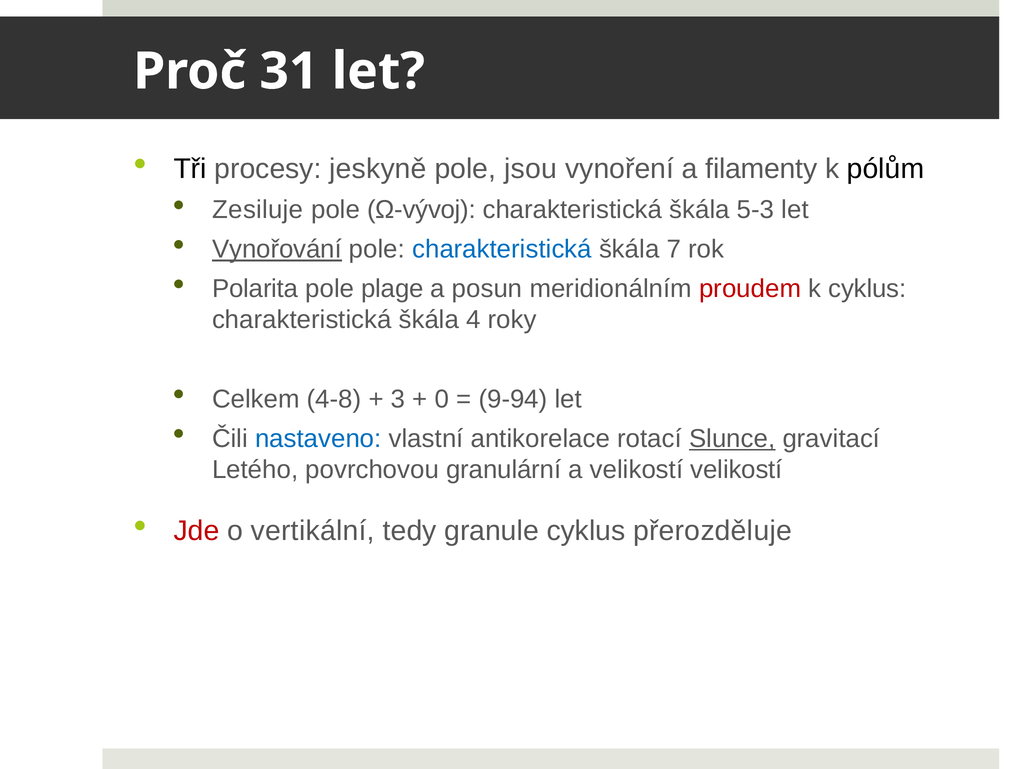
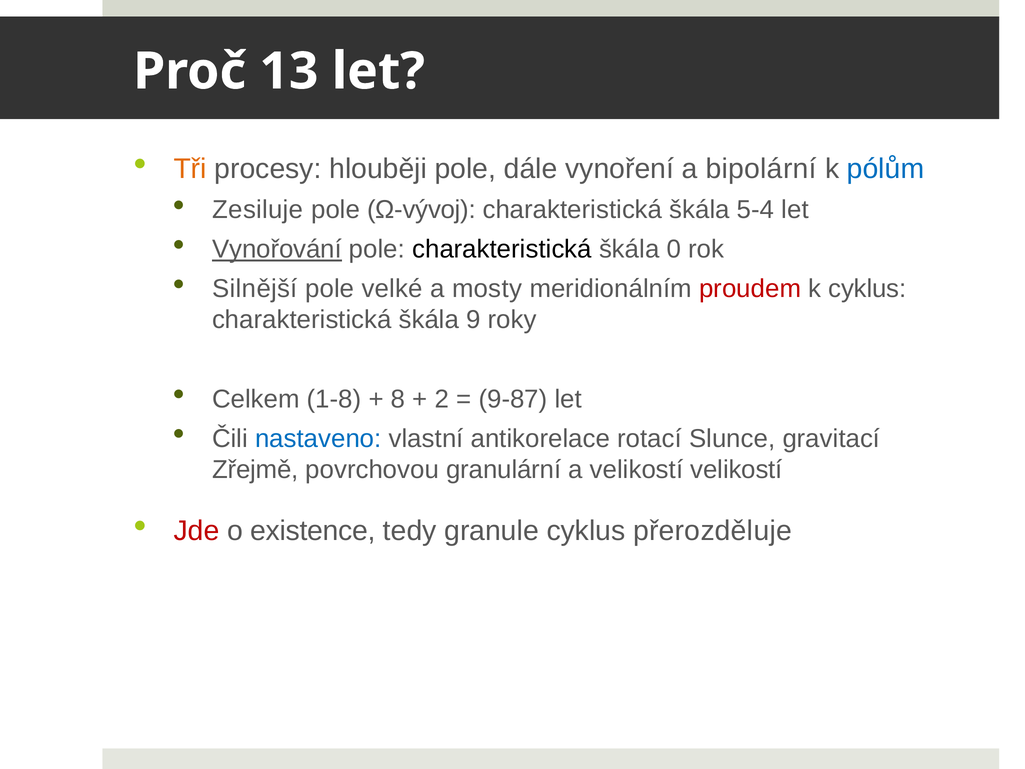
31: 31 -> 13
Tři colour: black -> orange
jeskyně: jeskyně -> hlouběji
jsou: jsou -> dále
filamenty: filamenty -> bipolární
pólům colour: black -> blue
5-3: 5-3 -> 5-4
charakteristická at (502, 249) colour: blue -> black
7: 7 -> 0
Polarita: Polarita -> Silnější
plage: plage -> velké
posun: posun -> mosty
4: 4 -> 9
4-8: 4-8 -> 1-8
3: 3 -> 8
0: 0 -> 2
9-94: 9-94 -> 9-87
Slunce underline: present -> none
Letého: Letého -> Zřejmě
vertikální: vertikální -> existence
